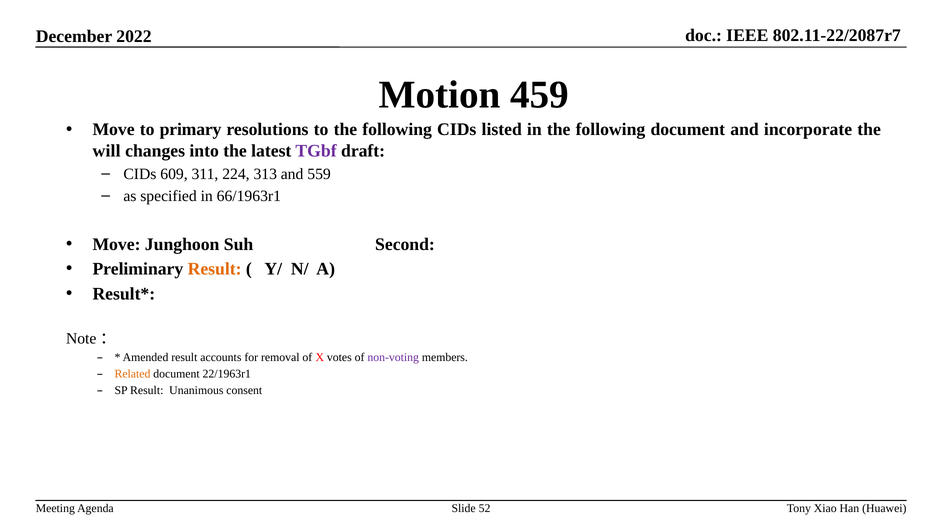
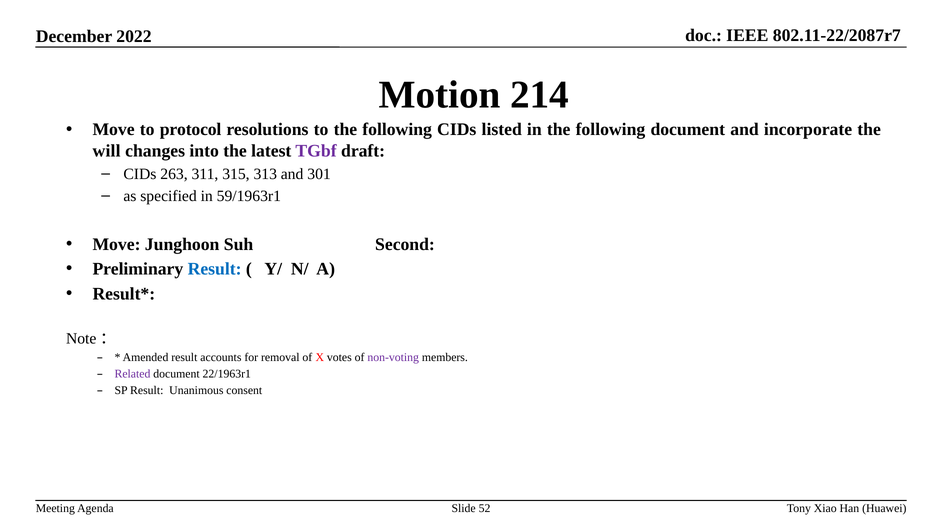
459: 459 -> 214
primary: primary -> protocol
609: 609 -> 263
224: 224 -> 315
559: 559 -> 301
66/1963r1: 66/1963r1 -> 59/1963r1
Result at (215, 269) colour: orange -> blue
Related colour: orange -> purple
